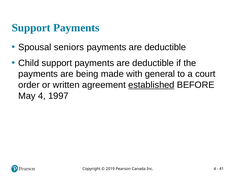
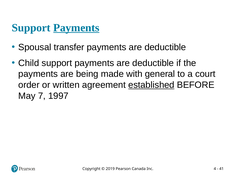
Payments at (76, 28) underline: none -> present
seniors: seniors -> transfer
May 4: 4 -> 7
